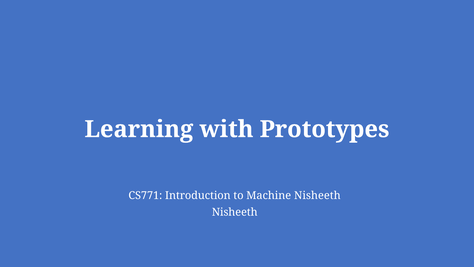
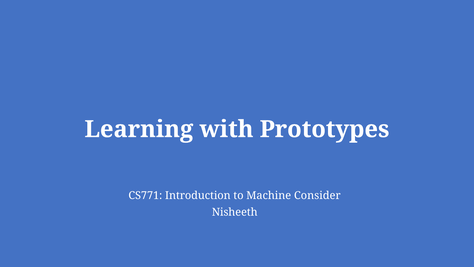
Machine Nisheeth: Nisheeth -> Consider
